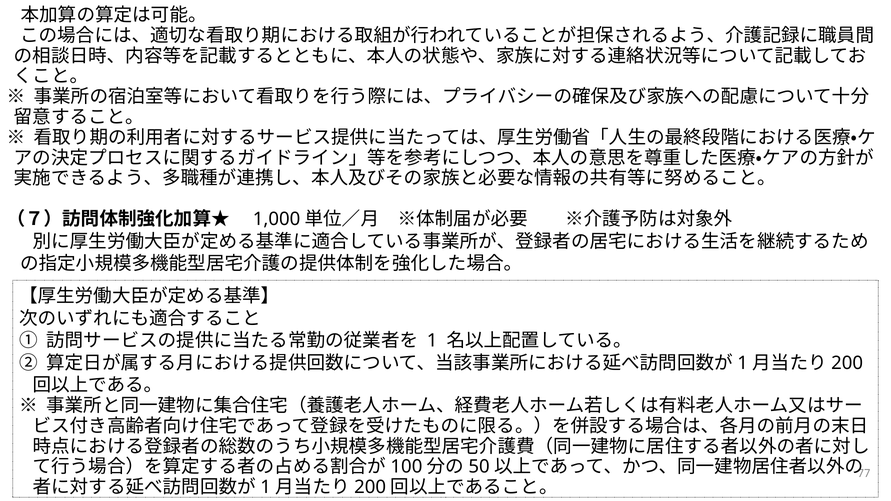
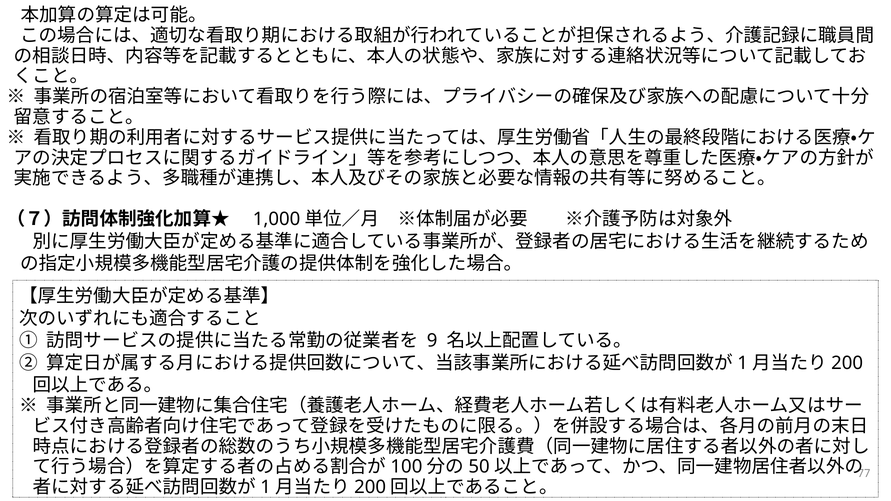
1 at (432, 341): 1 -> 9
